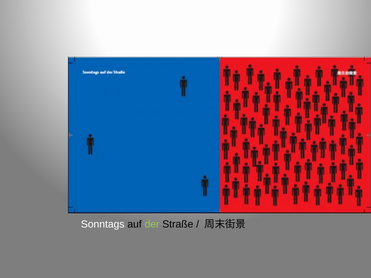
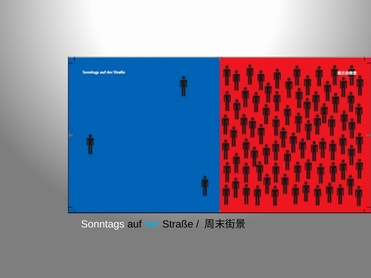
der colour: light green -> light blue
